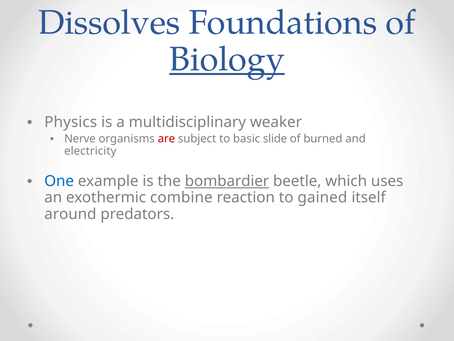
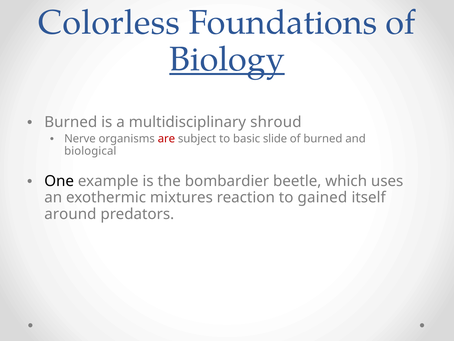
Dissolves: Dissolves -> Colorless
Physics at (71, 122): Physics -> Burned
weaker: weaker -> shroud
electricity: electricity -> biological
One colour: blue -> black
bombardier underline: present -> none
combine: combine -> mixtures
